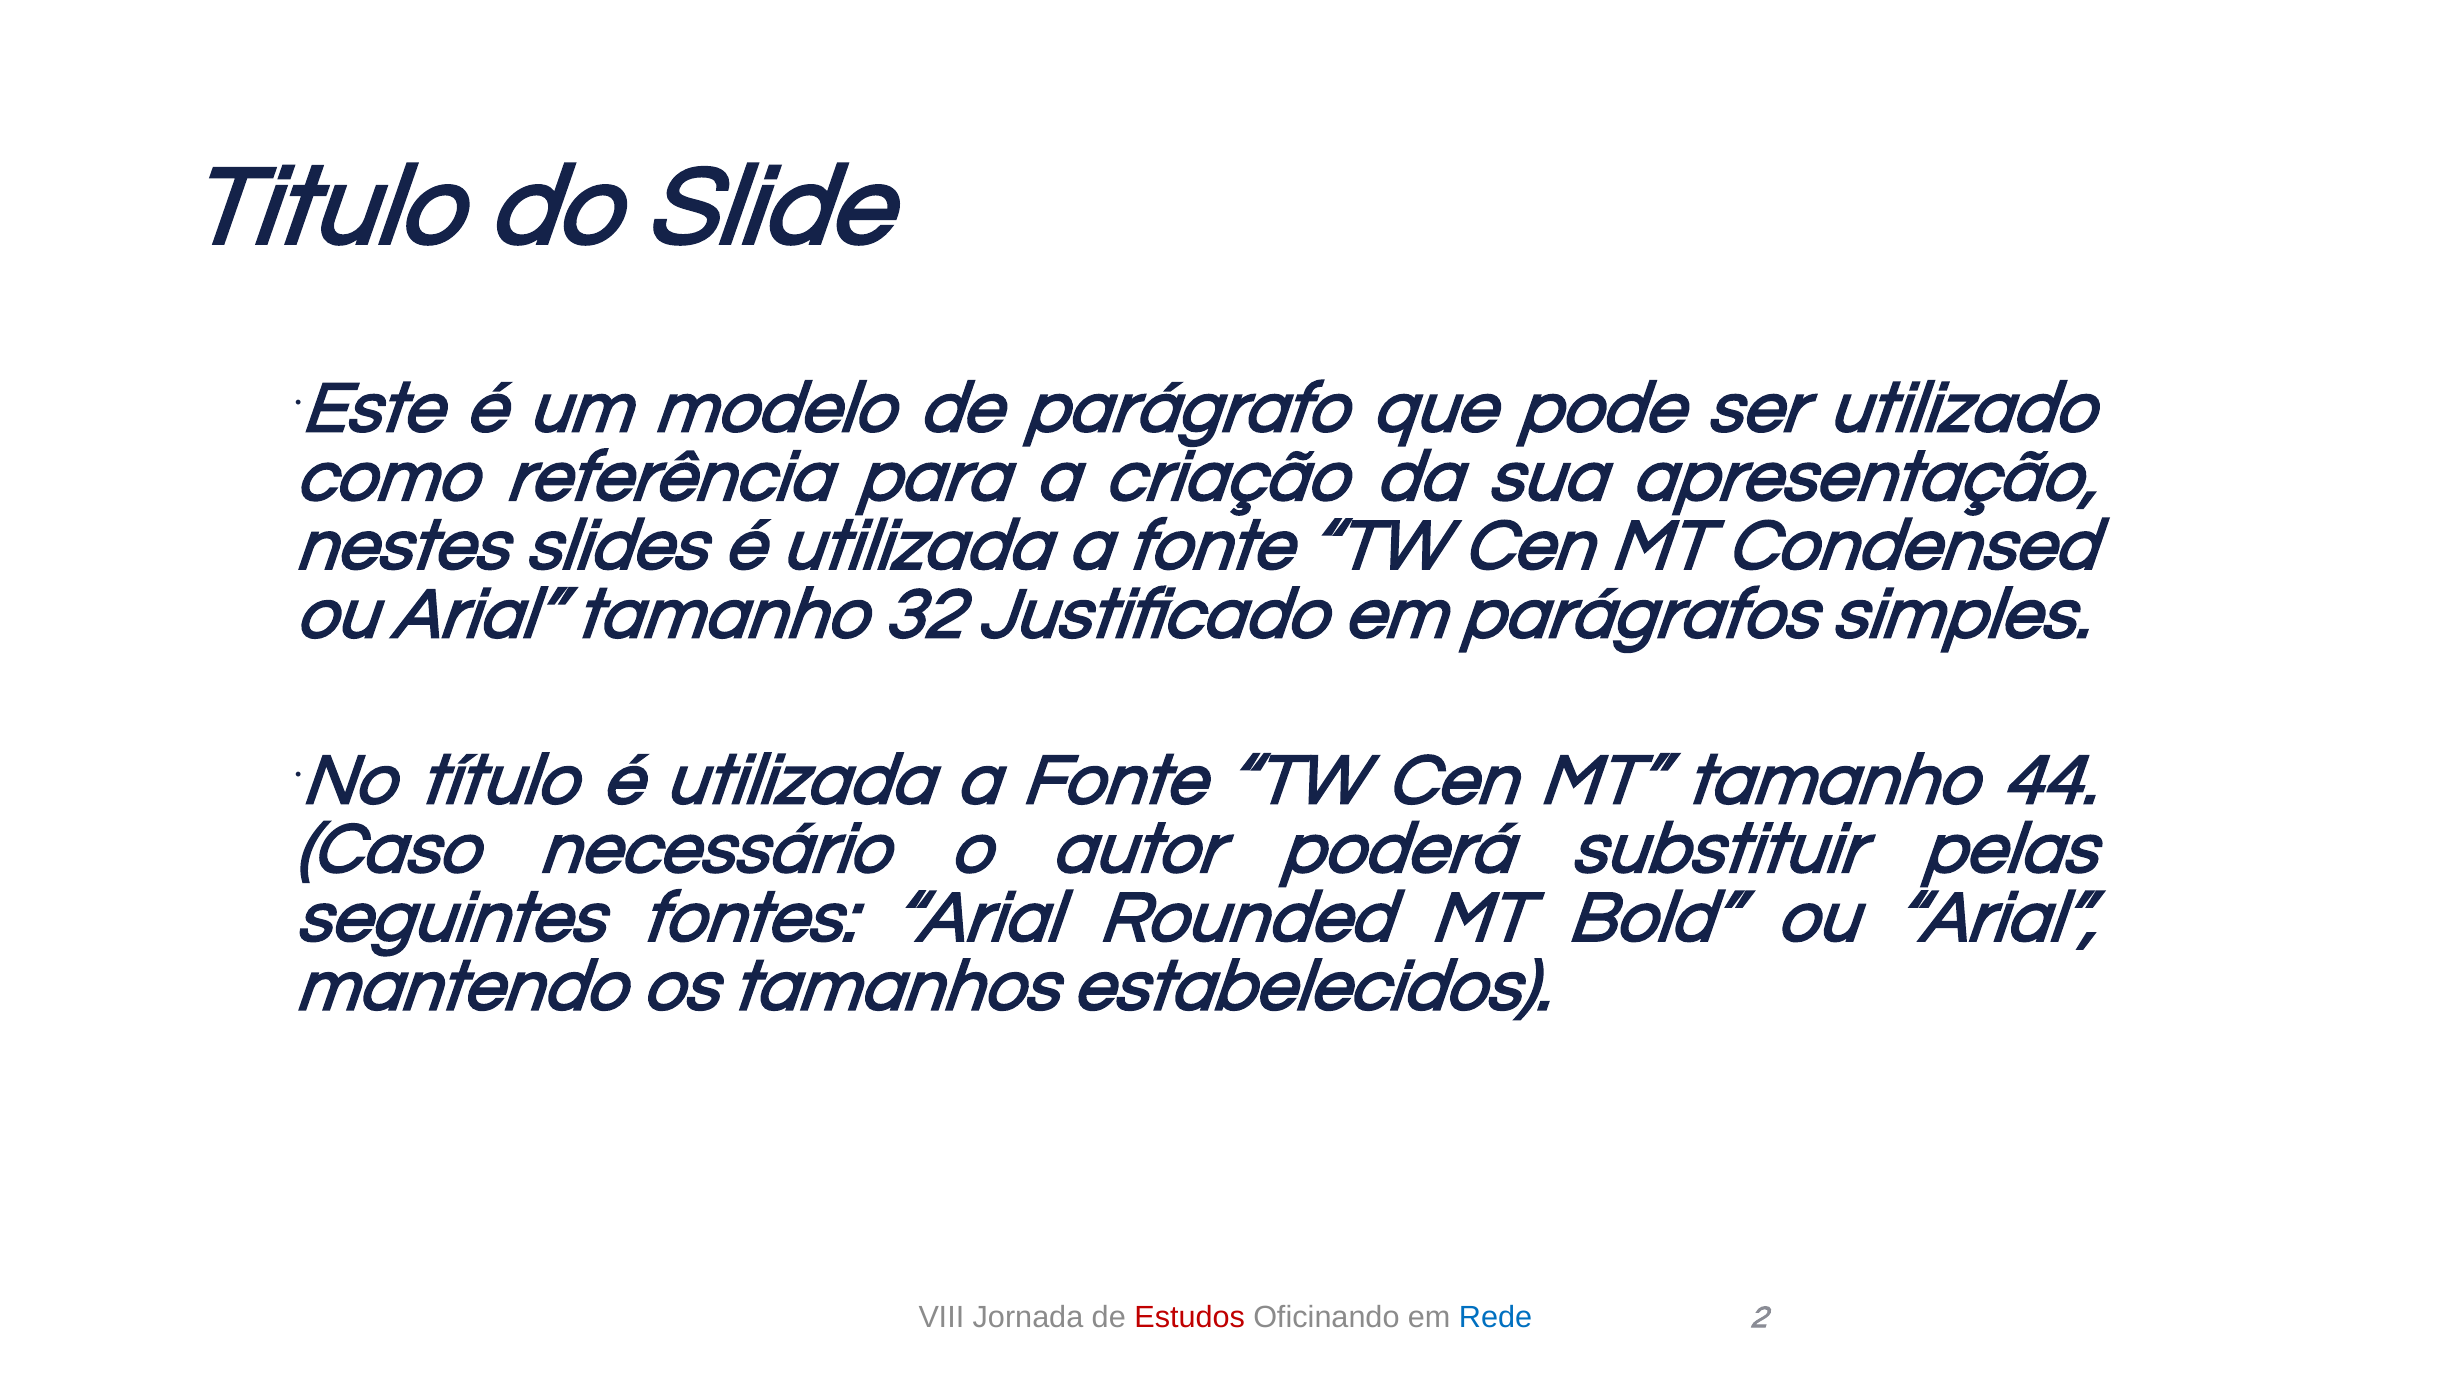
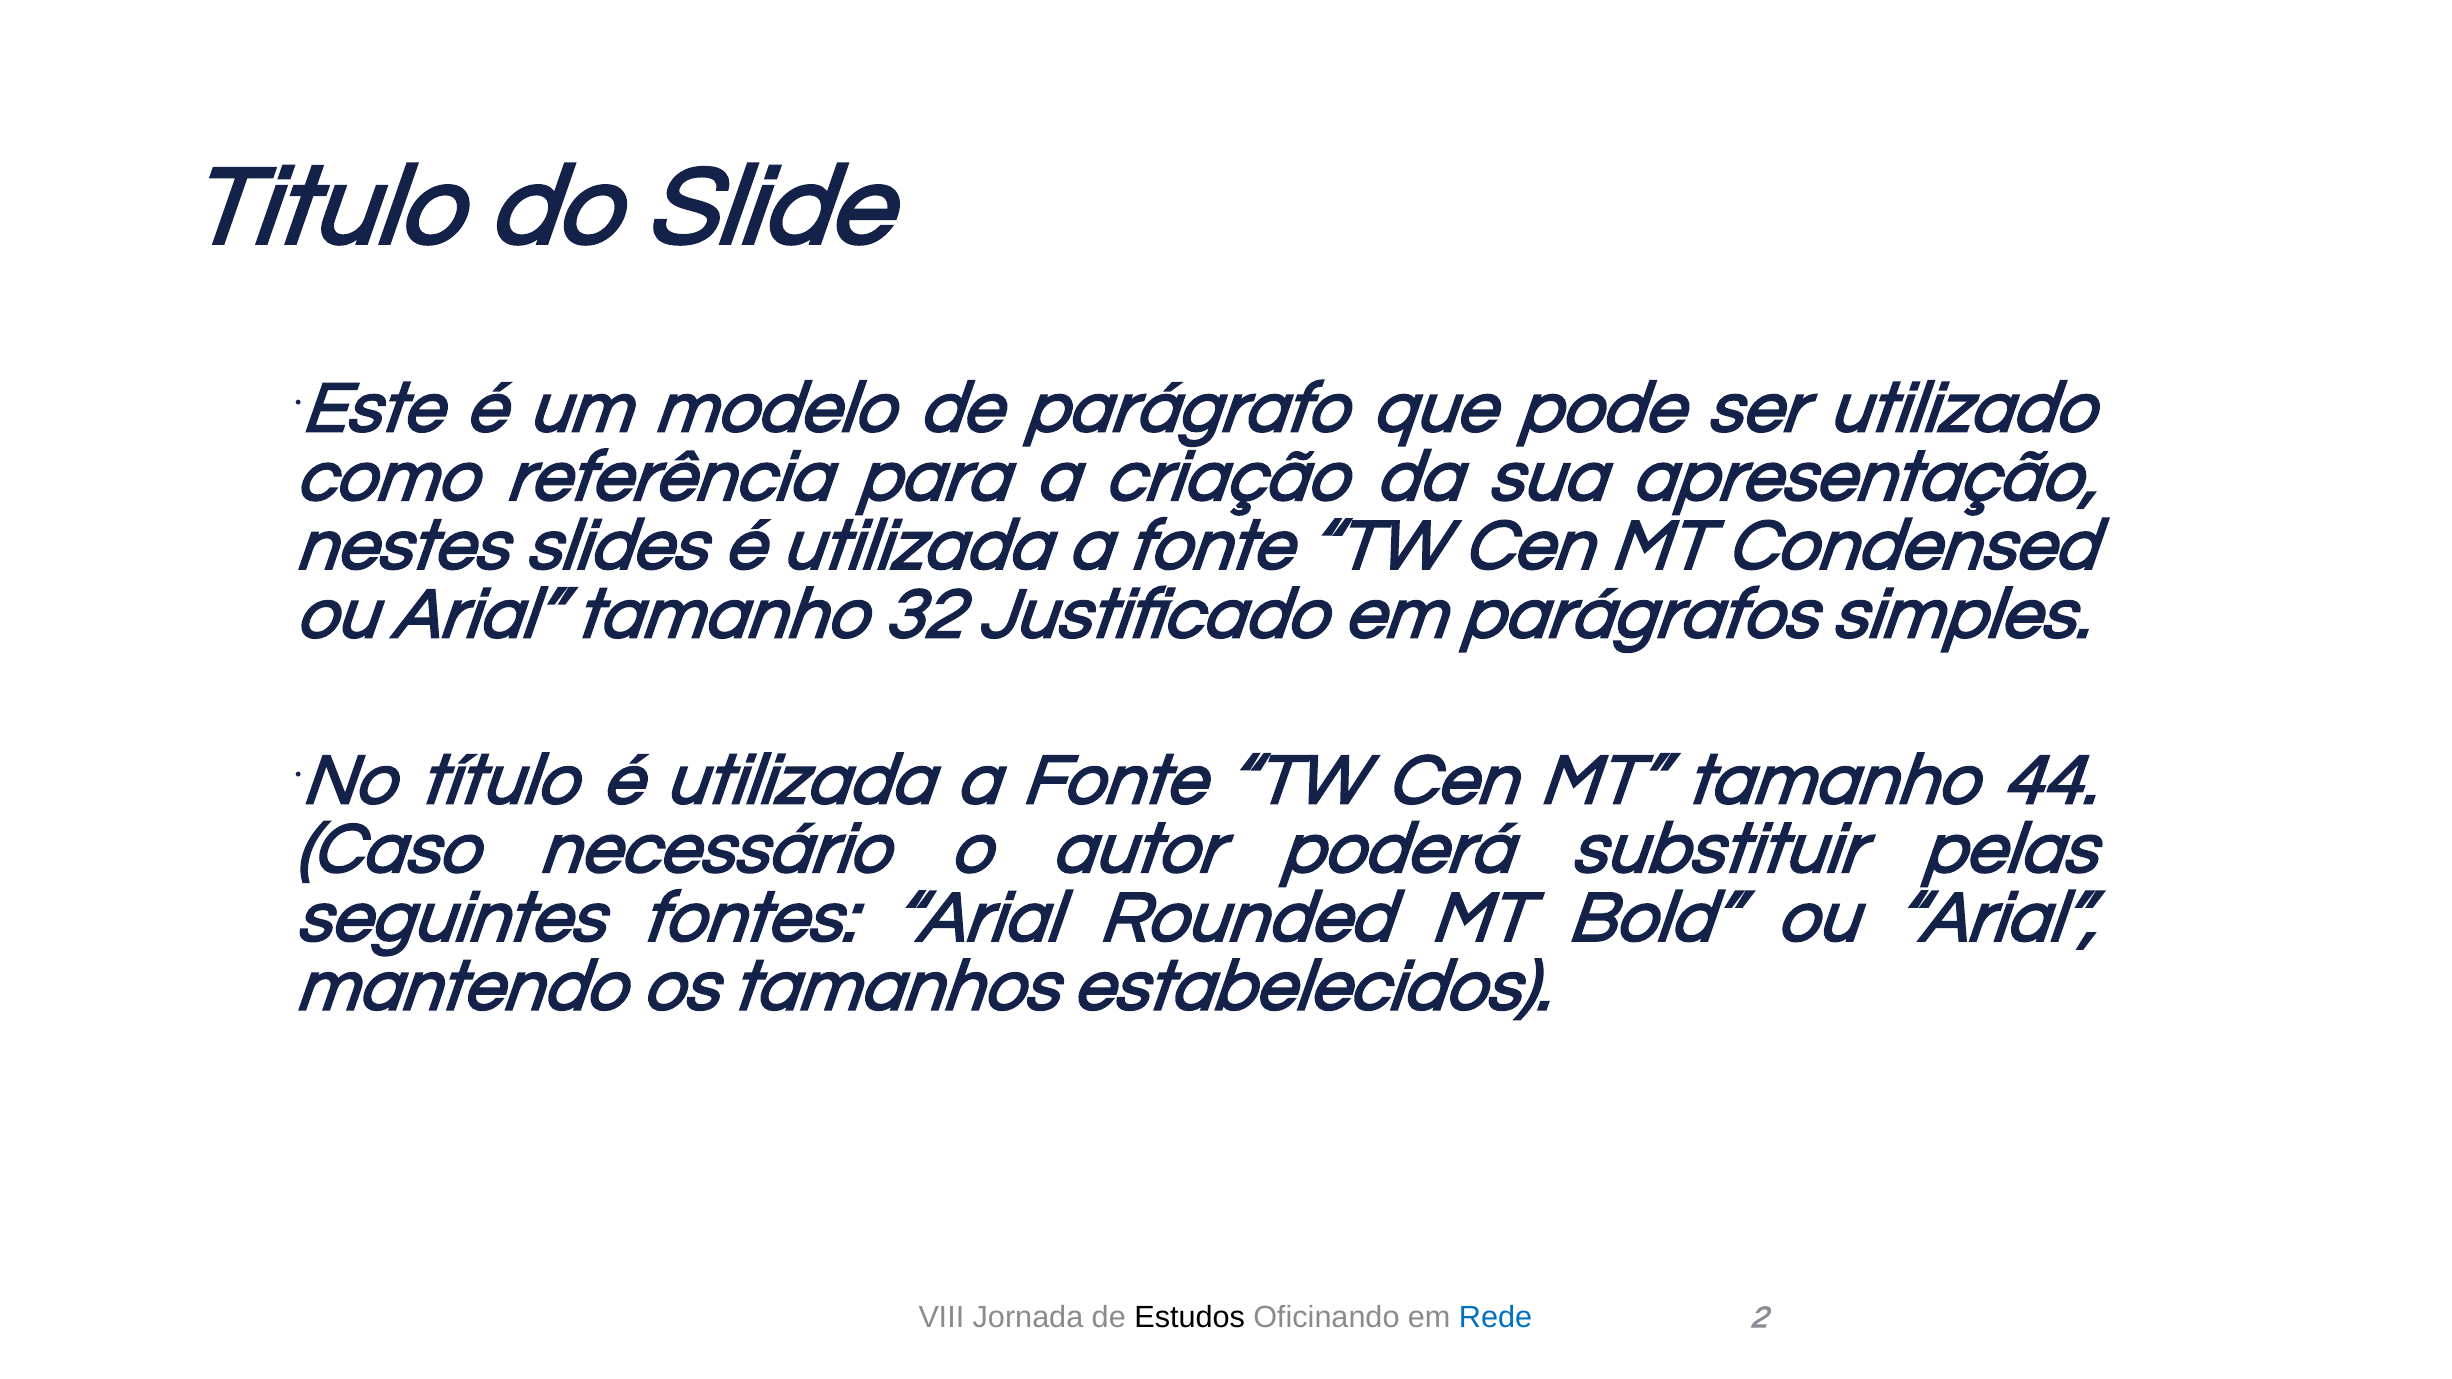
Estudos colour: red -> black
